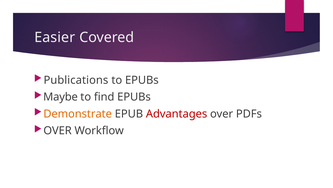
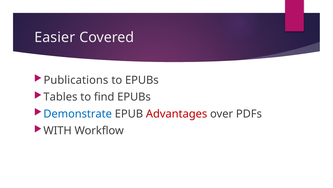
Maybe: Maybe -> Tables
Demonstrate colour: orange -> blue
OVER at (58, 130): OVER -> WITH
